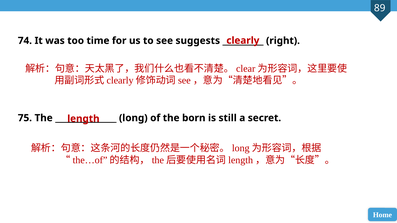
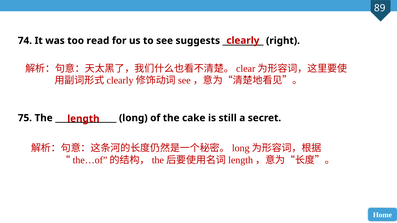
time: time -> read
born: born -> cake
